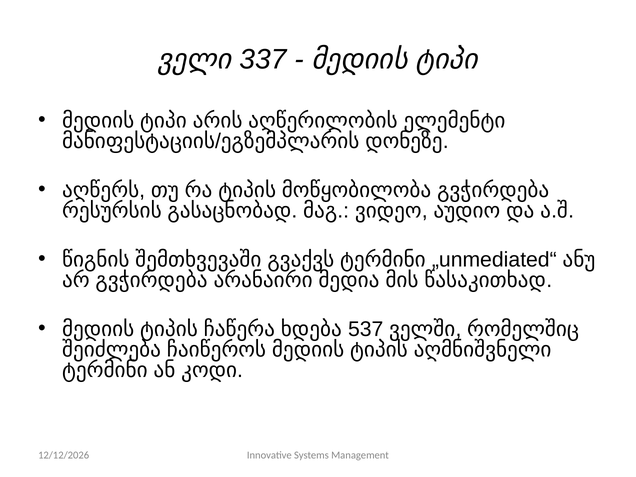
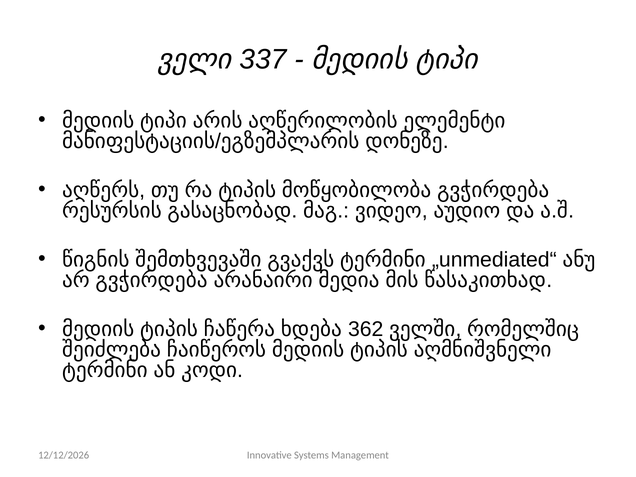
537: 537 -> 362
